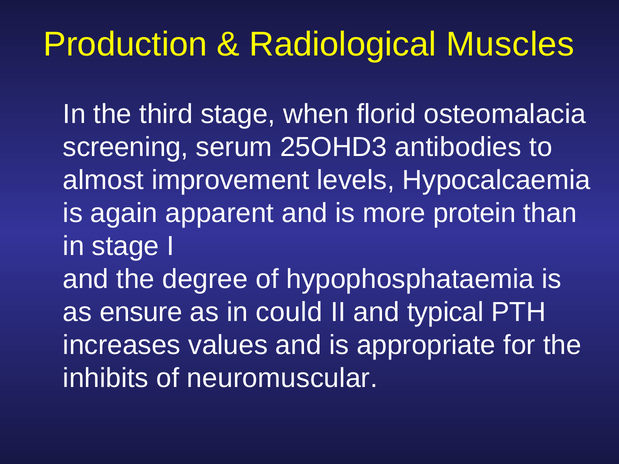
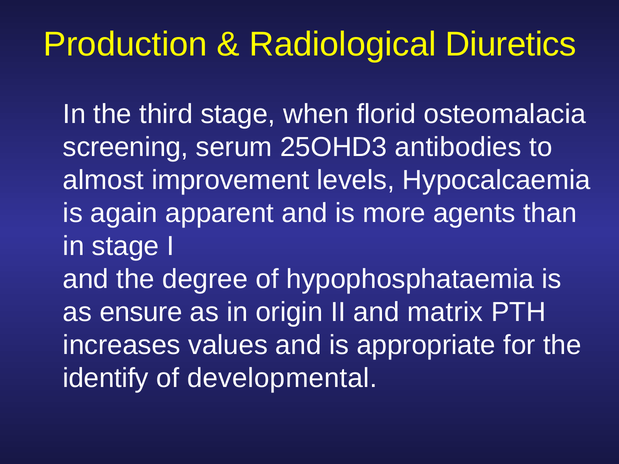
Muscles: Muscles -> Diuretics
protein: protein -> agents
could: could -> origin
typical: typical -> matrix
inhibits: inhibits -> identify
neuromuscular: neuromuscular -> developmental
